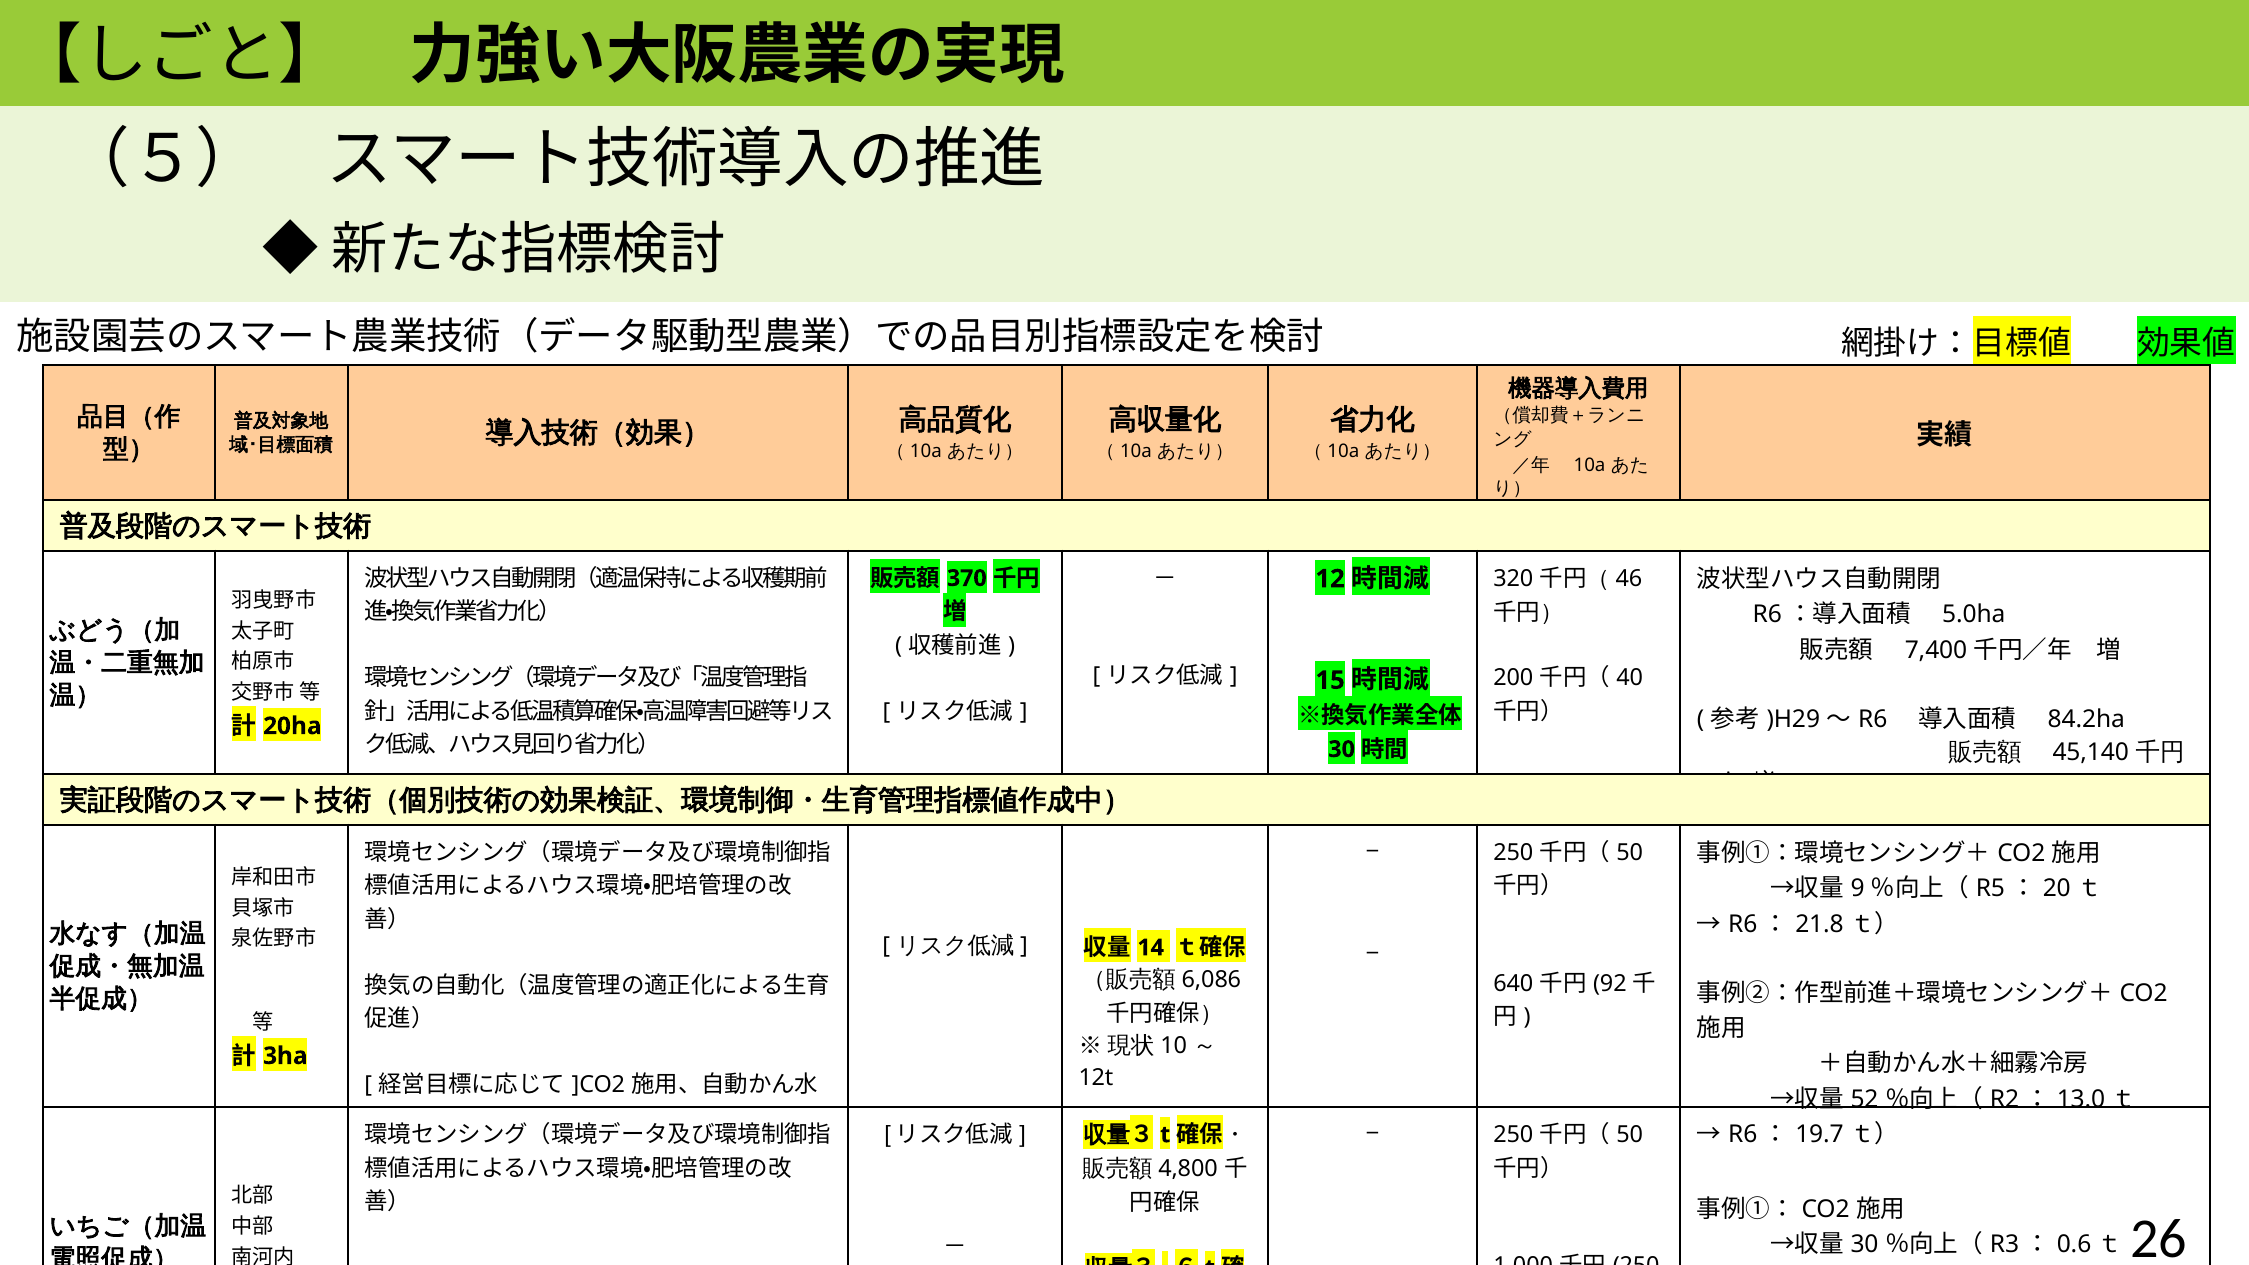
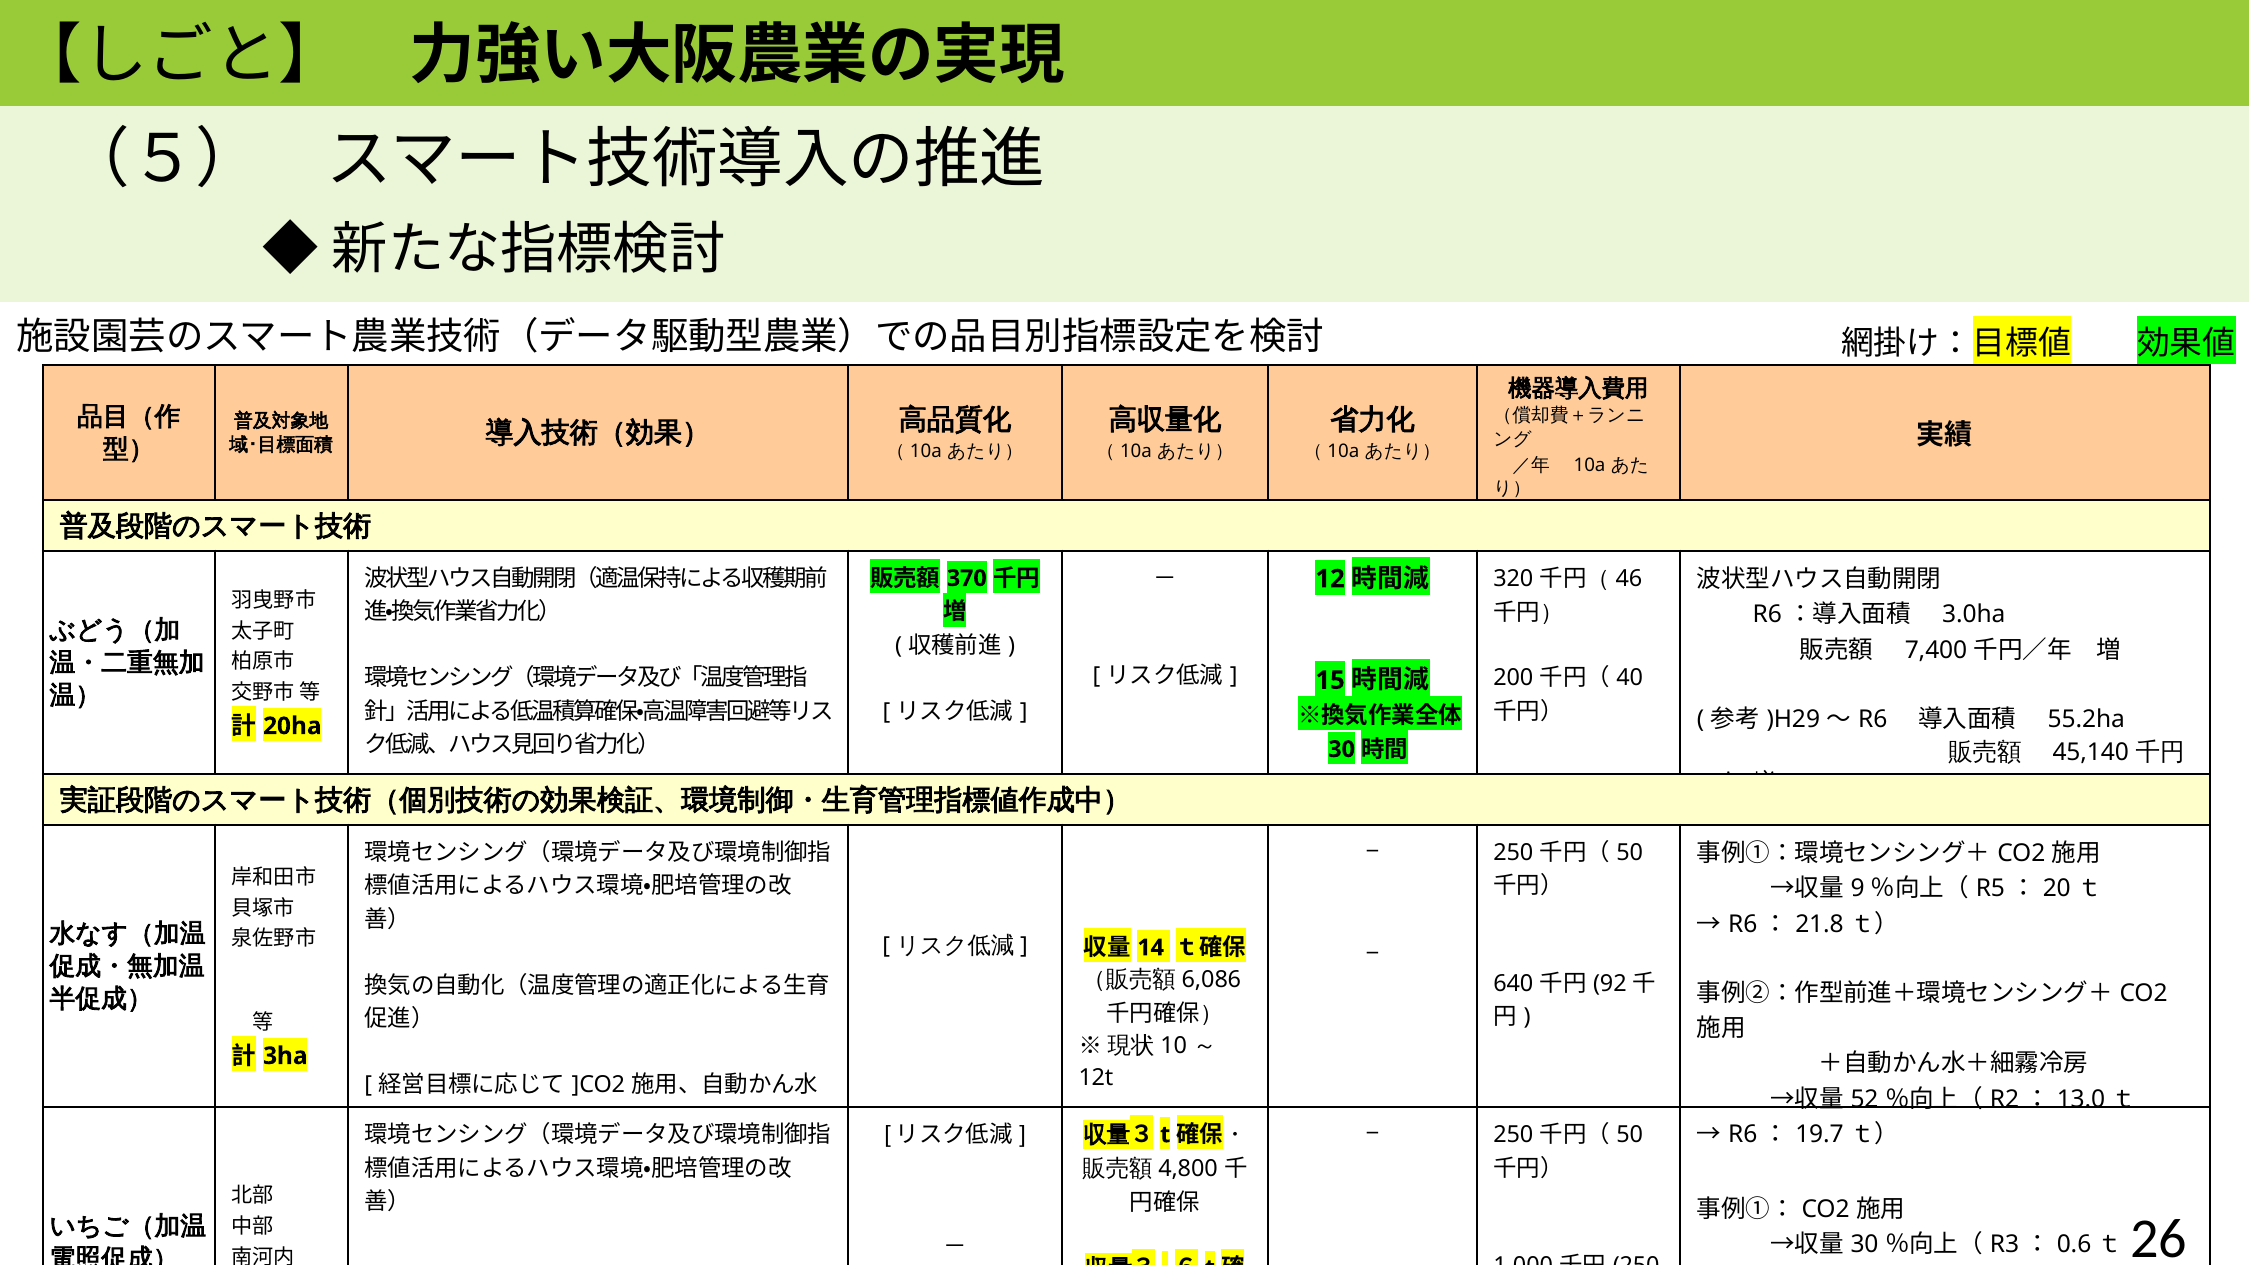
5.0ha: 5.0ha -> 3.0ha
84.2ha: 84.2ha -> 55.2ha
